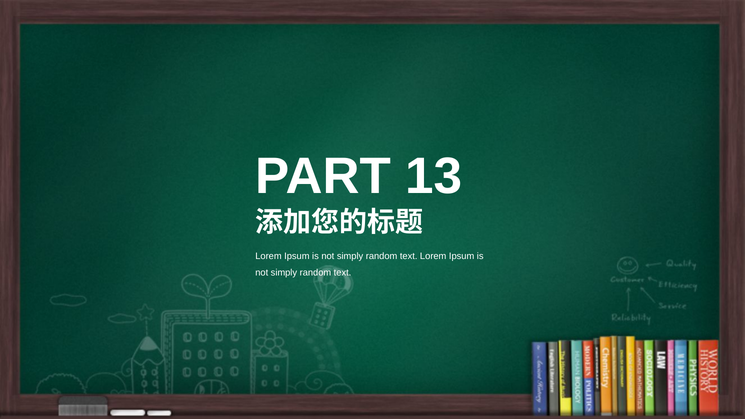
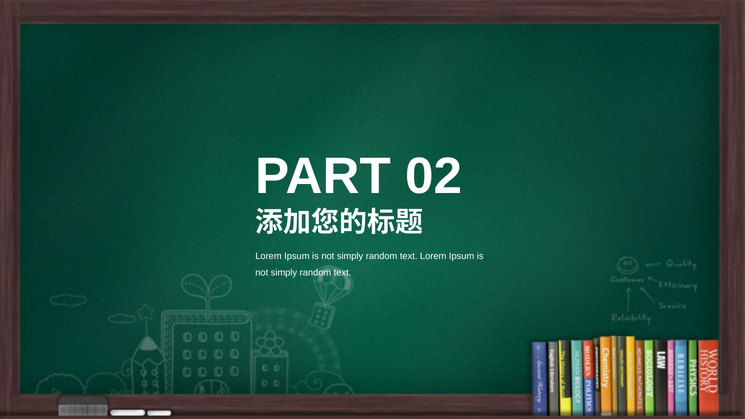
13: 13 -> 02
